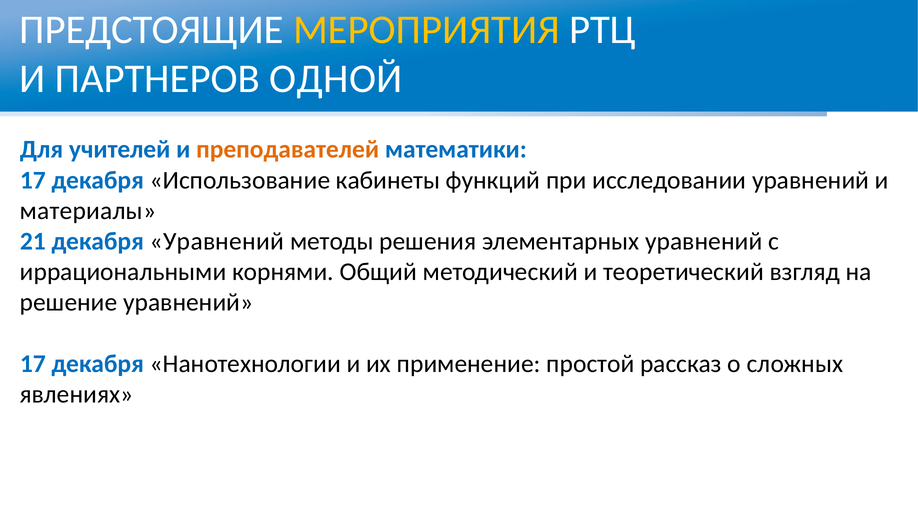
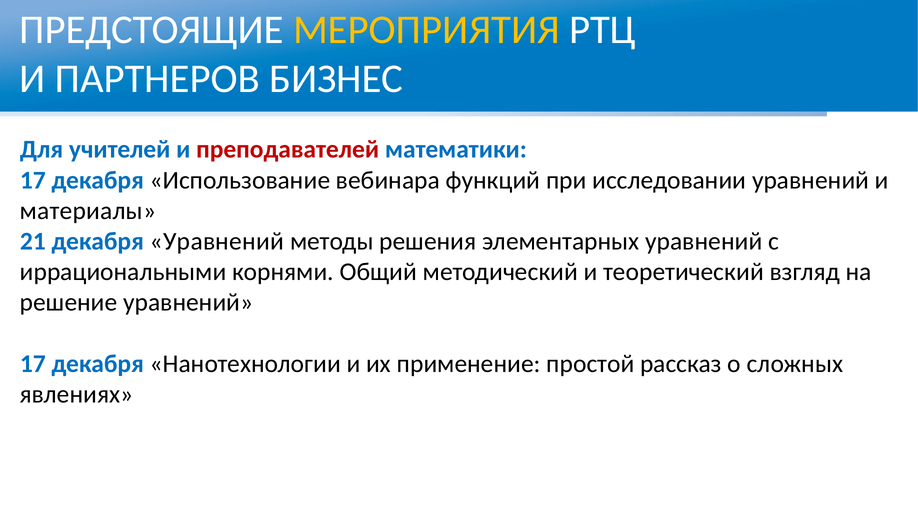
ОДНОЙ: ОДНОЙ -> БИЗНЕС
преподавателей colour: orange -> red
кабинеты: кабинеты -> вебинара
